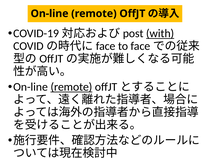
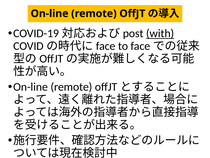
remote at (71, 87) underline: present -> none
